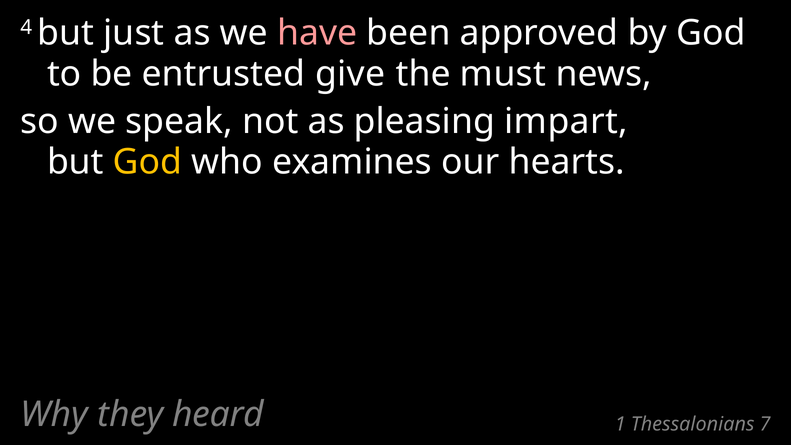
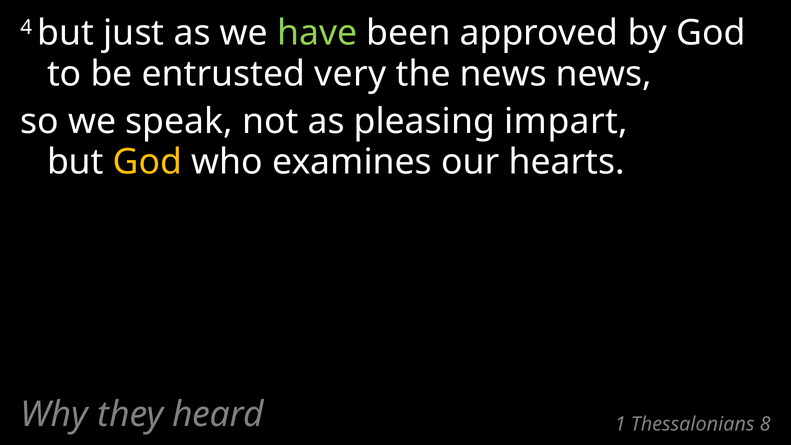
have colour: pink -> light green
give: give -> very
the must: must -> news
7: 7 -> 8
